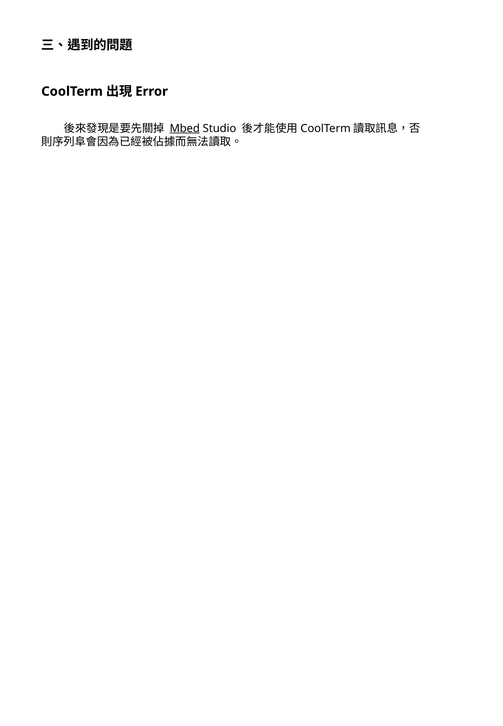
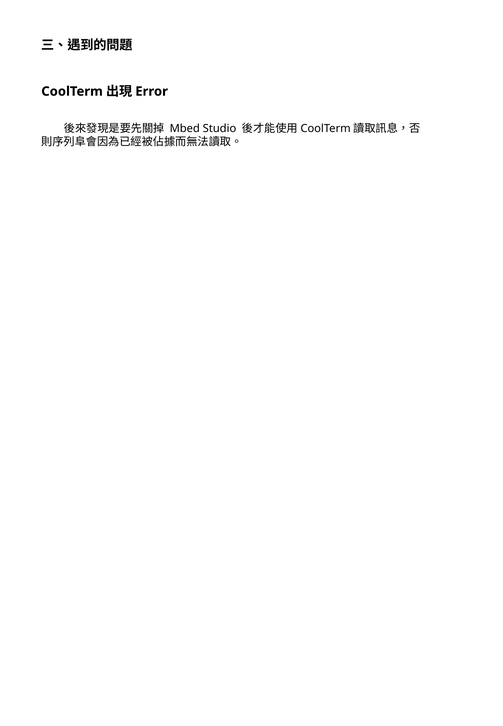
Mbed underline: present -> none
